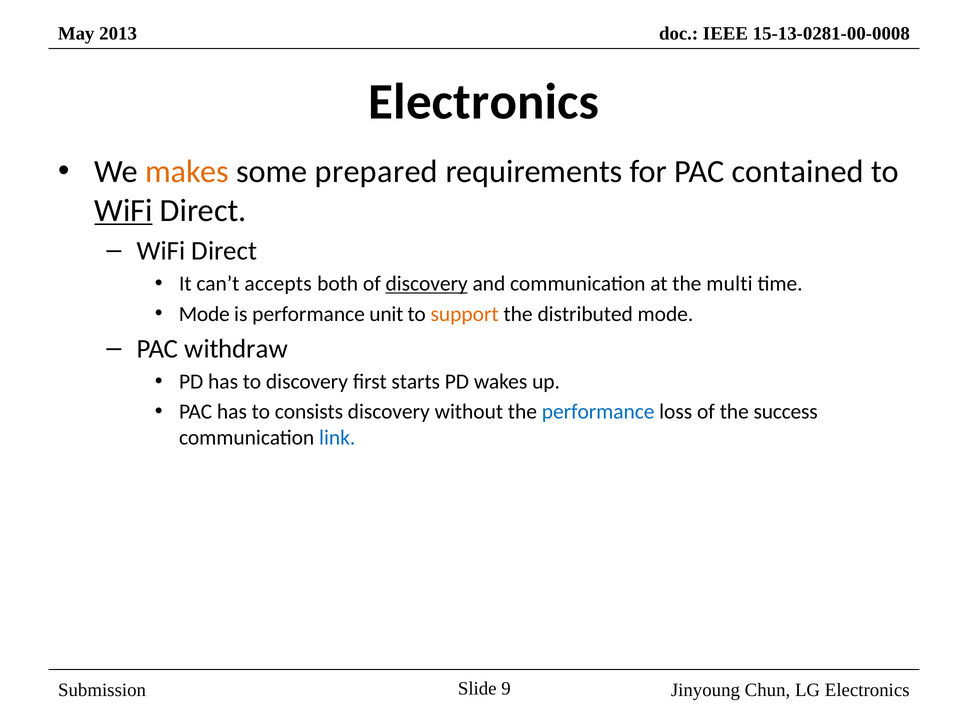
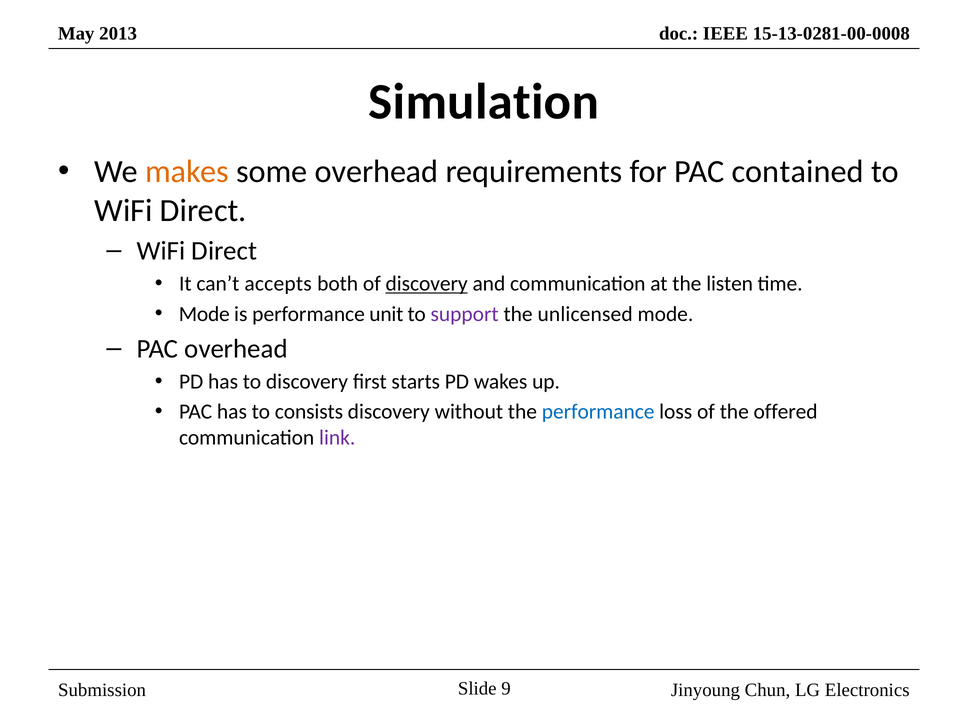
Electronics at (484, 102): Electronics -> Simulation
some prepared: prepared -> overhead
WiFi at (124, 210) underline: present -> none
multi: multi -> listen
support colour: orange -> purple
distributed: distributed -> unlicensed
PAC withdraw: withdraw -> overhead
success: success -> offered
link colour: blue -> purple
